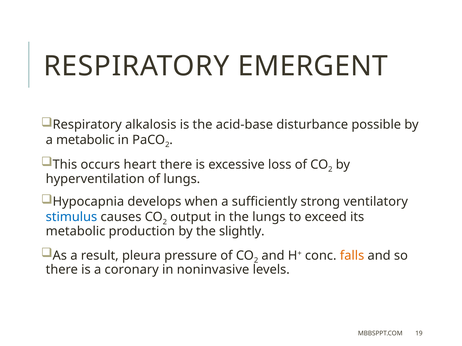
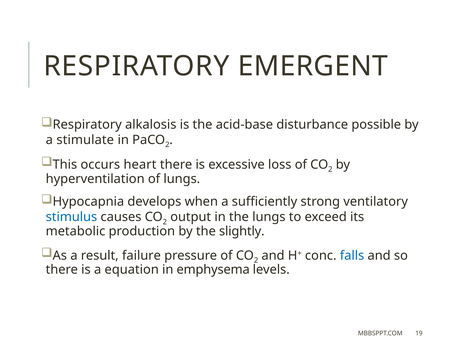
a metabolic: metabolic -> stimulate
pleura: pleura -> failure
falls colour: orange -> blue
coronary: coronary -> equation
noninvasive: noninvasive -> emphysema
